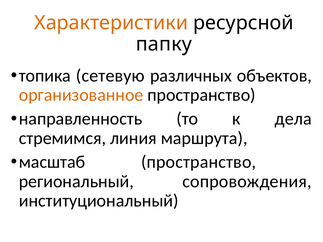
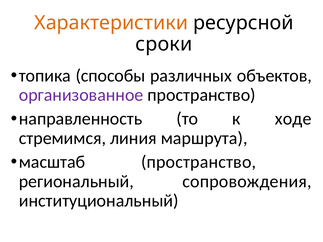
папку: папку -> сроки
сетевую: сетевую -> способы
организованное colour: orange -> purple
дела: дела -> ходе
